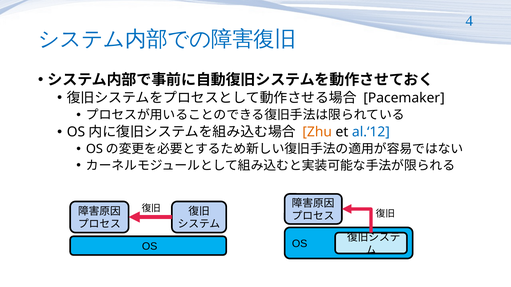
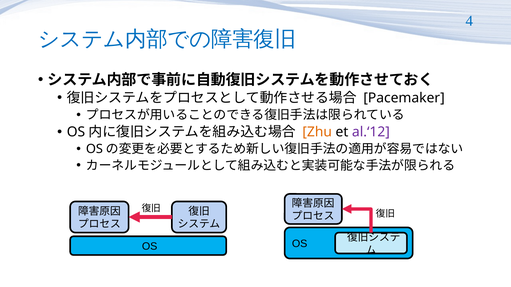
al.‘12 colour: blue -> purple
